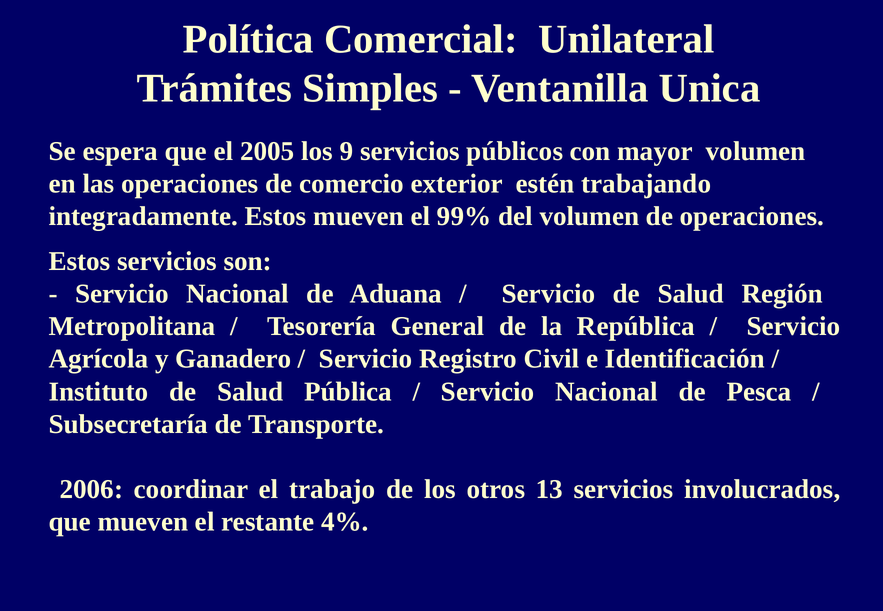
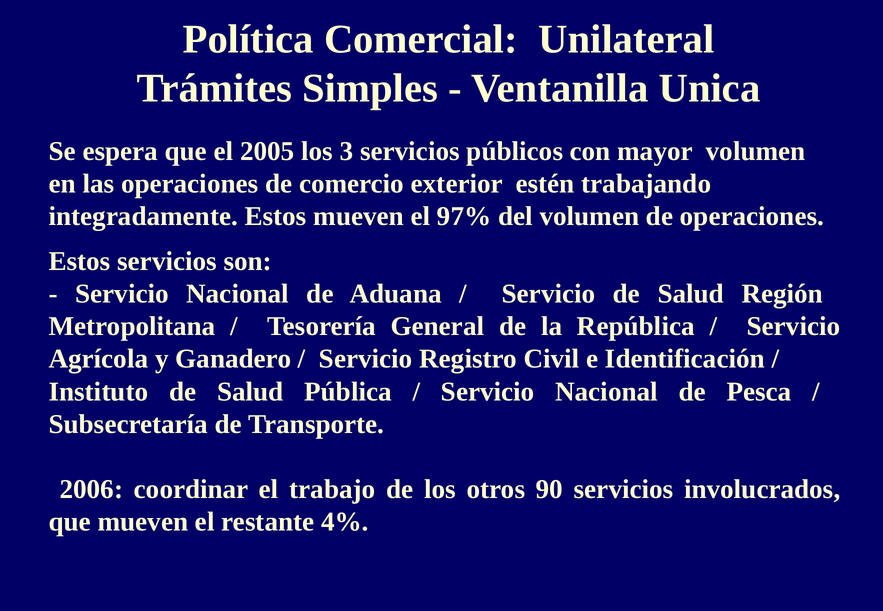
9: 9 -> 3
99%: 99% -> 97%
13: 13 -> 90
